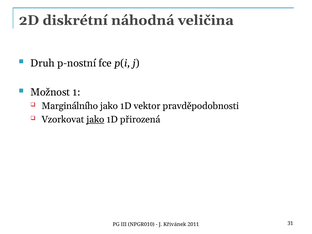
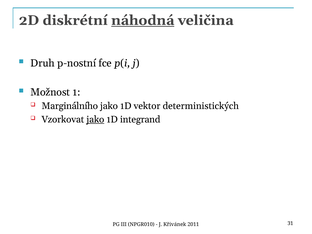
náhodná underline: none -> present
pravděpodobnosti: pravděpodobnosti -> deterministických
přirozená: přirozená -> integrand
